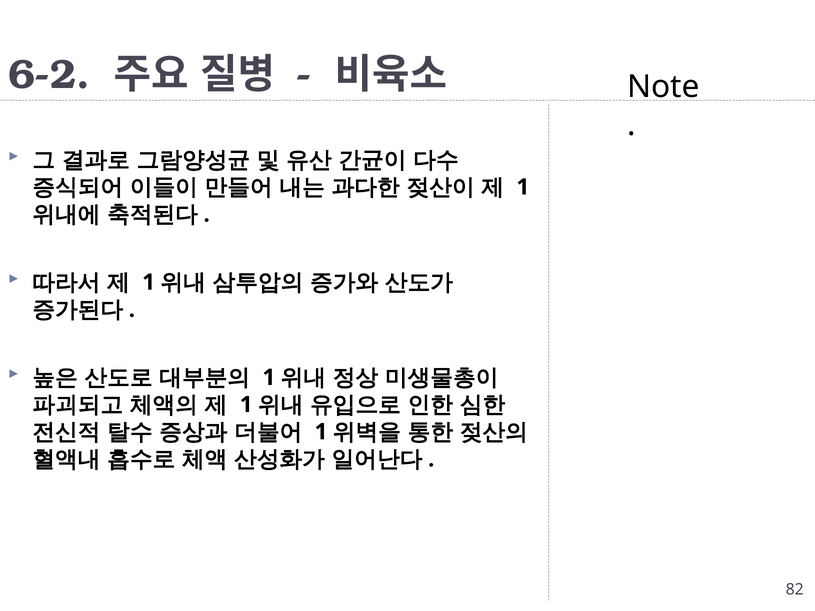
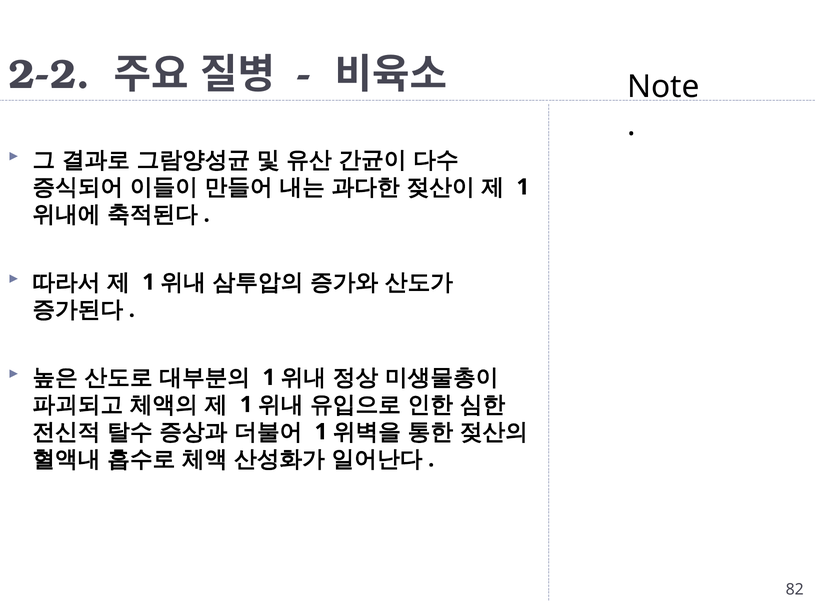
6-2: 6-2 -> 2-2
